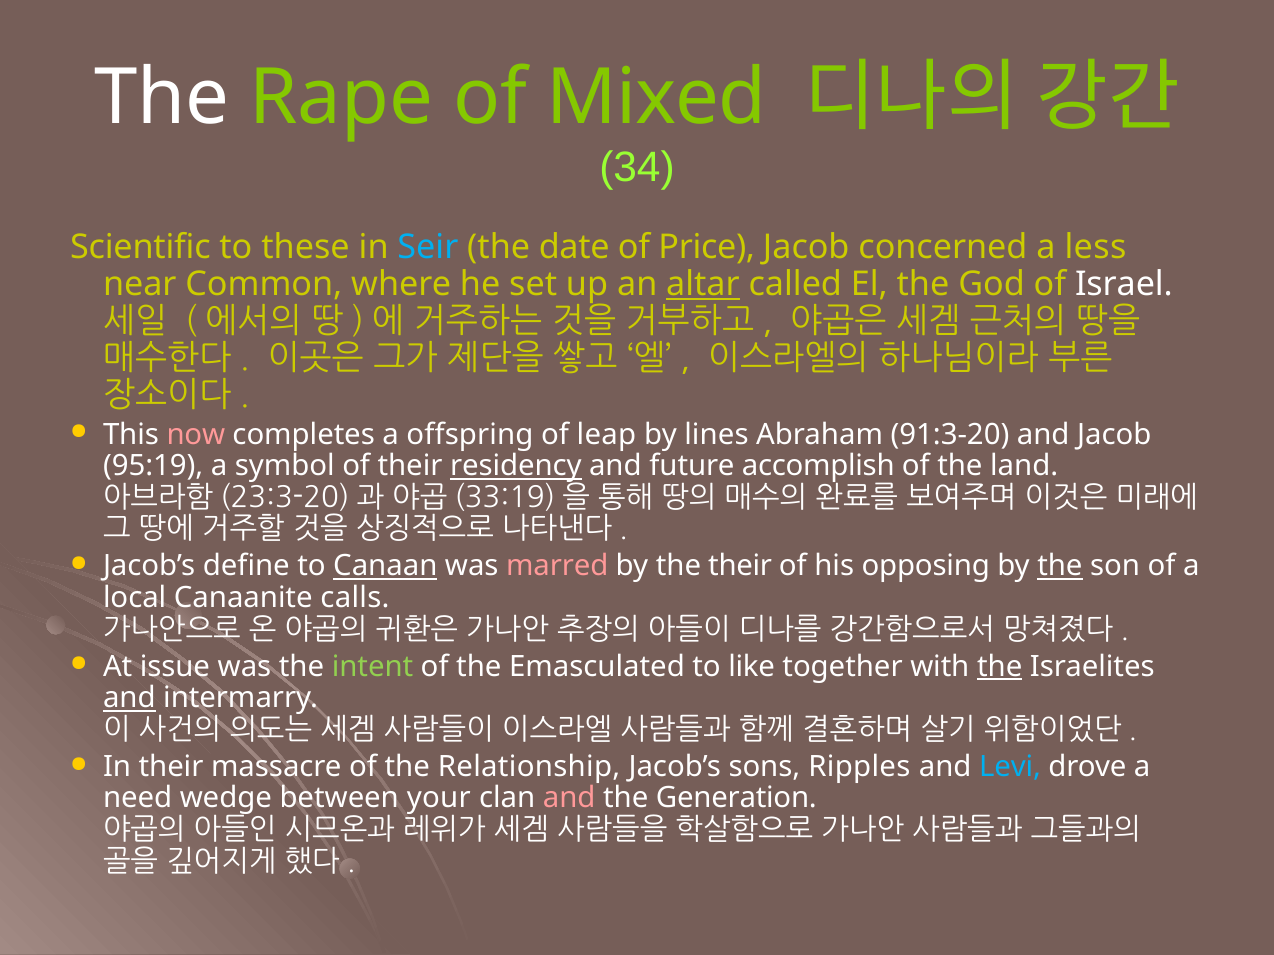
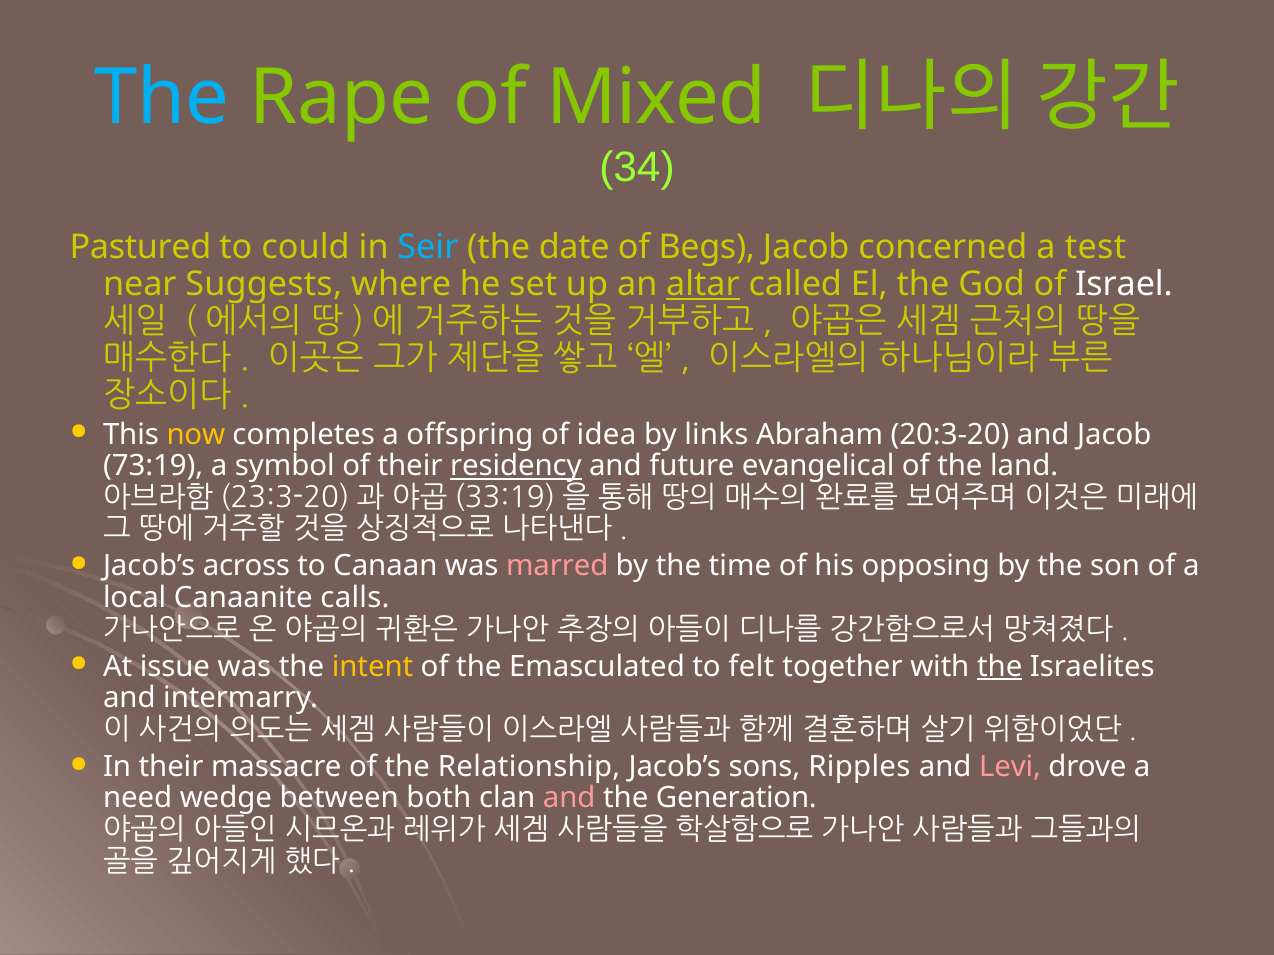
The at (162, 98) colour: white -> light blue
Scientific: Scientific -> Pastured
these: these -> could
Price: Price -> Begs
less: less -> test
Common: Common -> Suggests
now colour: pink -> yellow
leap: leap -> idea
lines: lines -> links
91:3-20: 91:3-20 -> 20:3-20
95:19: 95:19 -> 73:19
accomplish: accomplish -> evangelical
define: define -> across
Canaan underline: present -> none
the their: their -> time
the at (1060, 567) underline: present -> none
intent colour: light green -> yellow
like: like -> felt
and at (129, 698) underline: present -> none
Levi colour: light blue -> pink
your: your -> both
